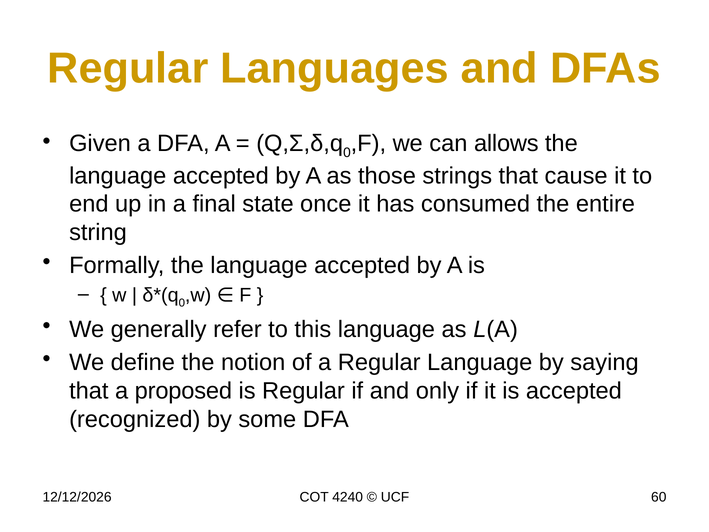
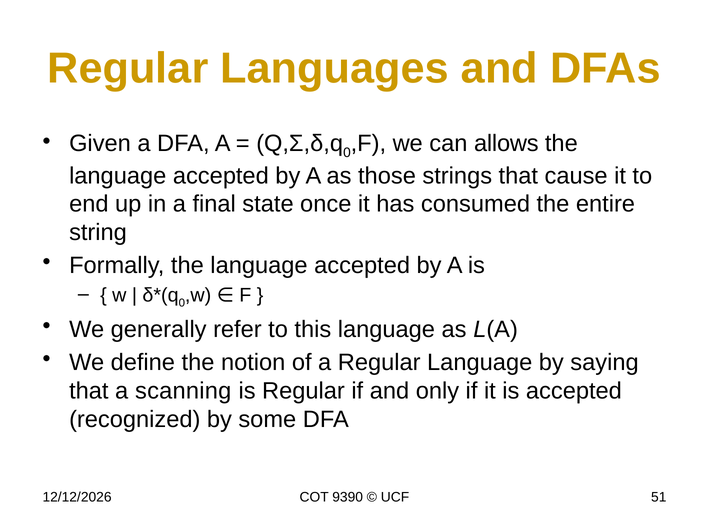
proposed: proposed -> scanning
4240: 4240 -> 9390
60: 60 -> 51
